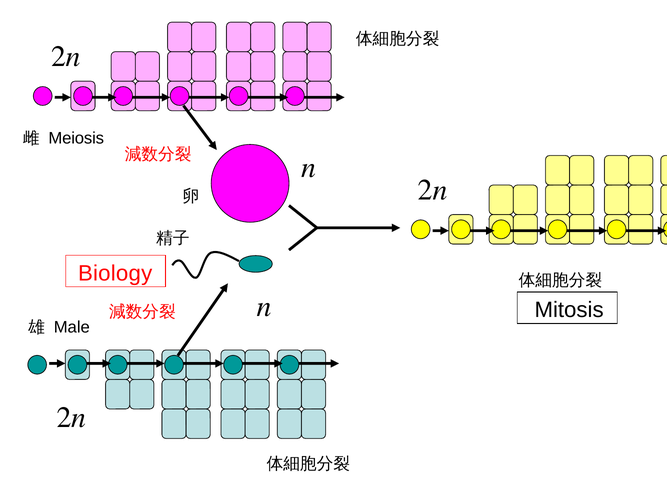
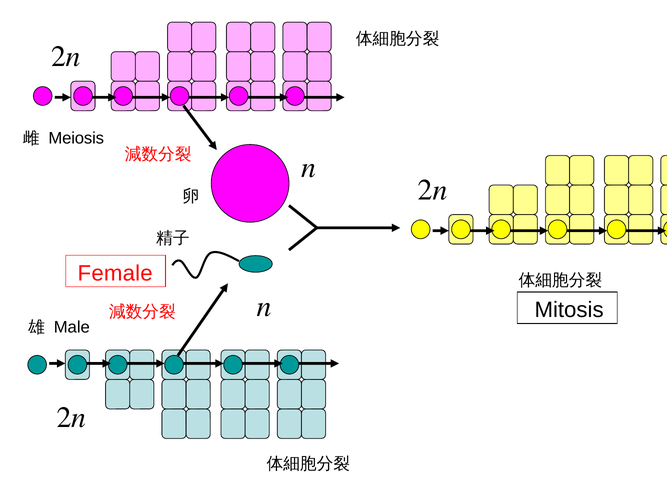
Biology: Biology -> Female
